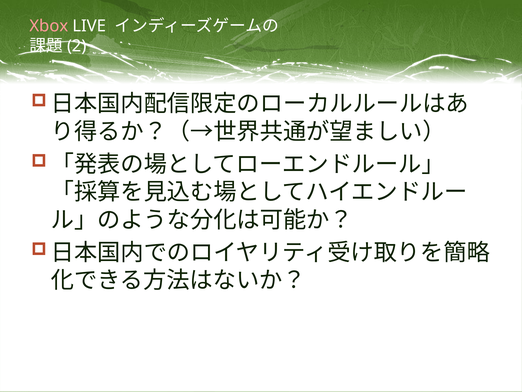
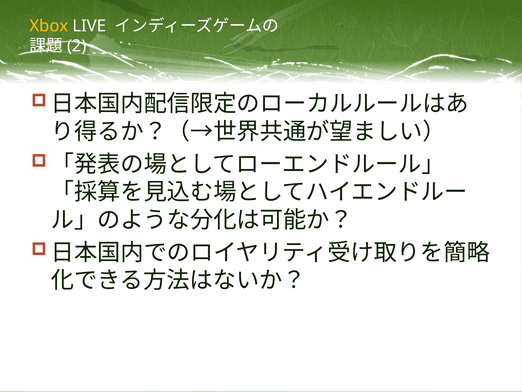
Xbox colour: pink -> yellow
